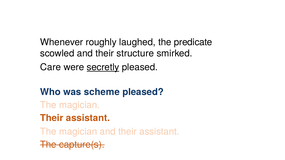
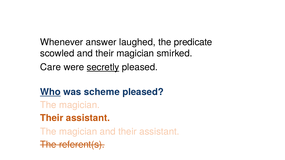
roughly: roughly -> answer
their structure: structure -> magician
Who underline: none -> present
capture(s: capture(s -> referent(s
